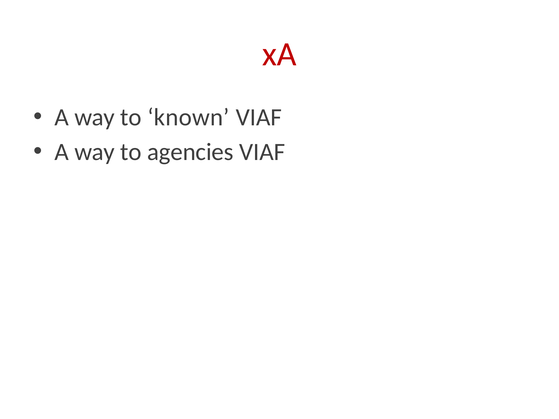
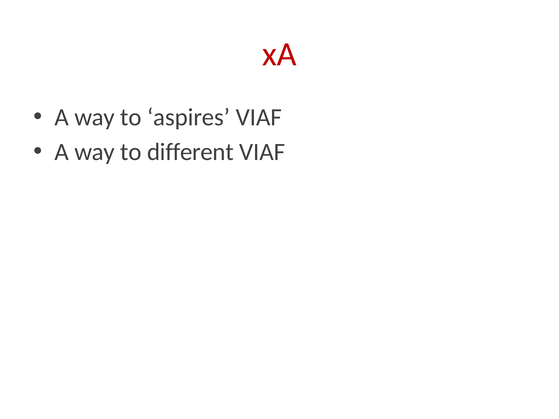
known: known -> aspires
agencies: agencies -> different
